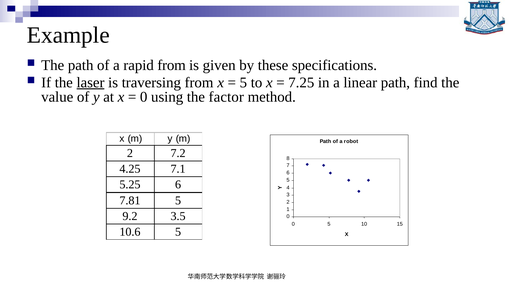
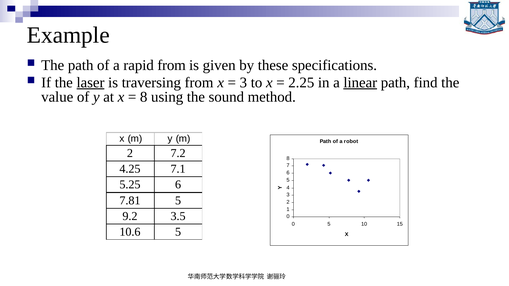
5 at (243, 83): 5 -> 3
7.25: 7.25 -> 2.25
linear underline: none -> present
0 at (144, 97): 0 -> 8
factor: factor -> sound
